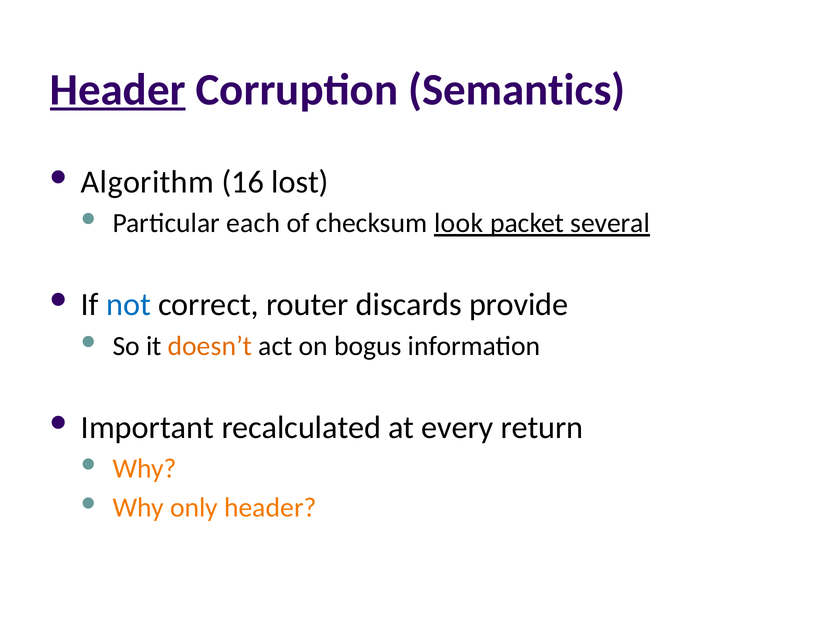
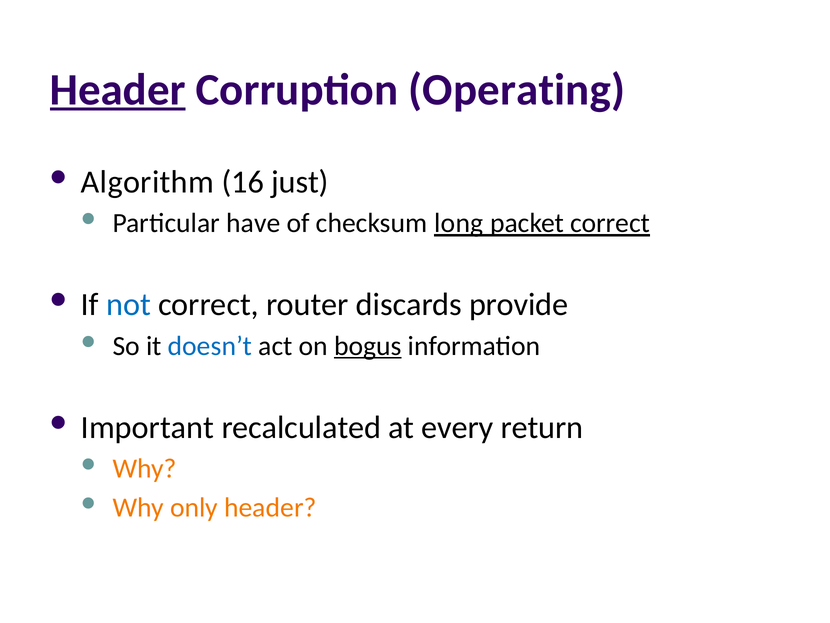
Semantics: Semantics -> Operating
lost: lost -> just
each: each -> have
look: look -> long
packet several: several -> correct
doesn’t colour: orange -> blue
bogus underline: none -> present
